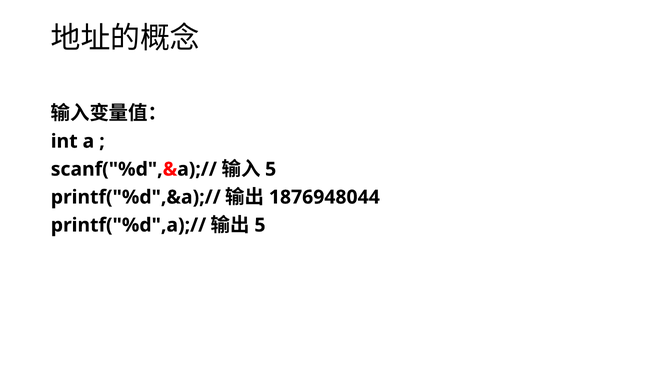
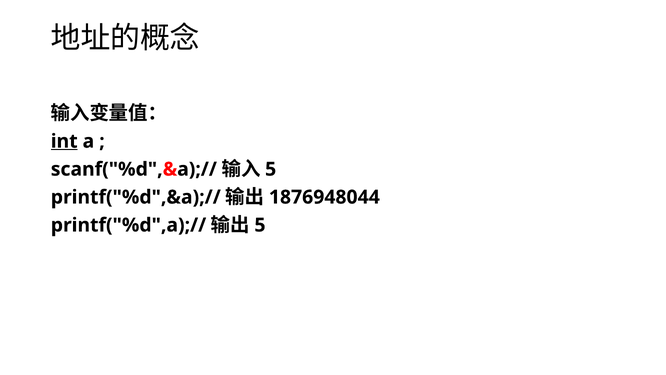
int underline: none -> present
